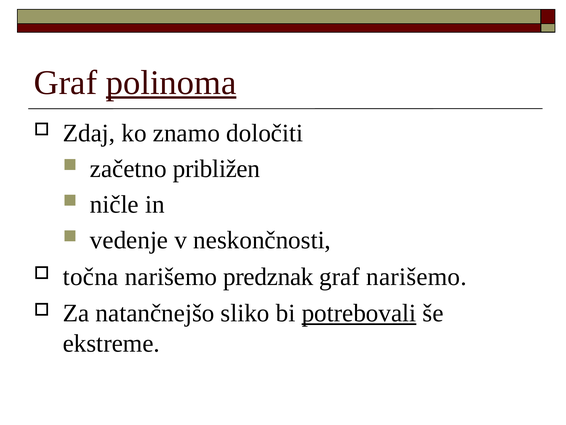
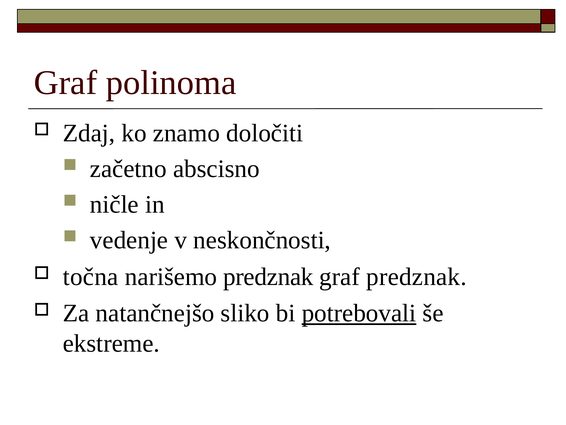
polinoma underline: present -> none
približen: približen -> abscisno
graf narišemo: narišemo -> predznak
